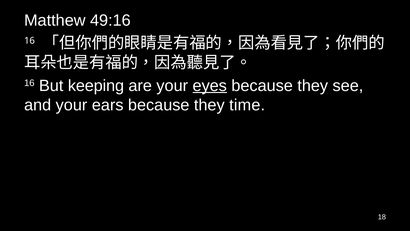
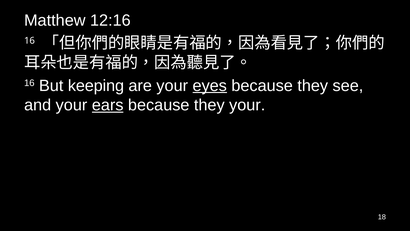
49:16: 49:16 -> 12:16
ears underline: none -> present
they time: time -> your
